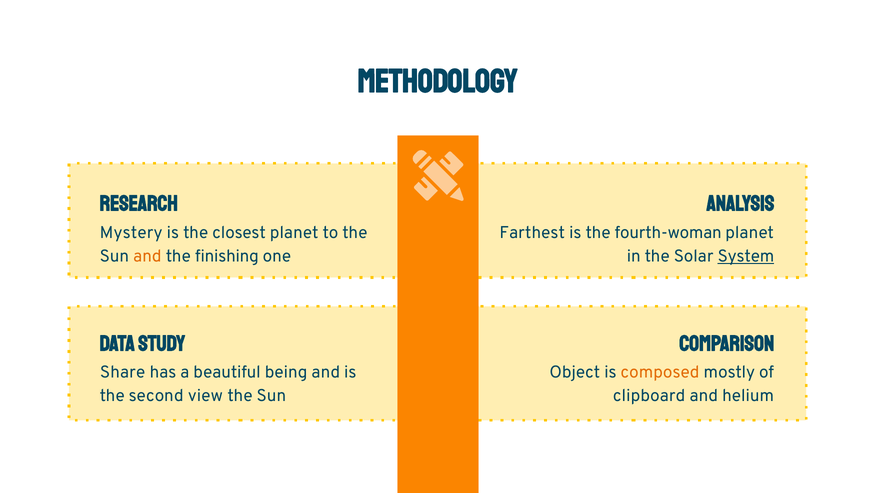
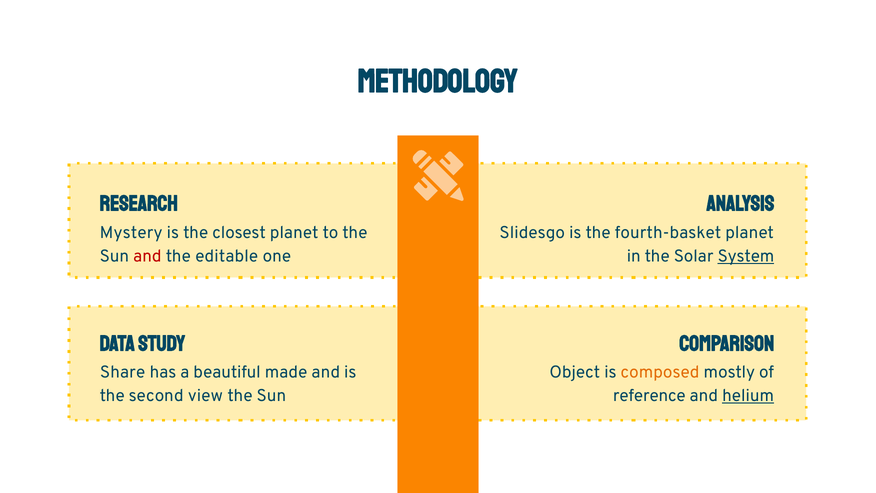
Farthest: Farthest -> Slidesgo
fourth-woman: fourth-woman -> fourth-basket
and at (147, 256) colour: orange -> red
finishing: finishing -> editable
being: being -> made
clipboard: clipboard -> reference
helium underline: none -> present
